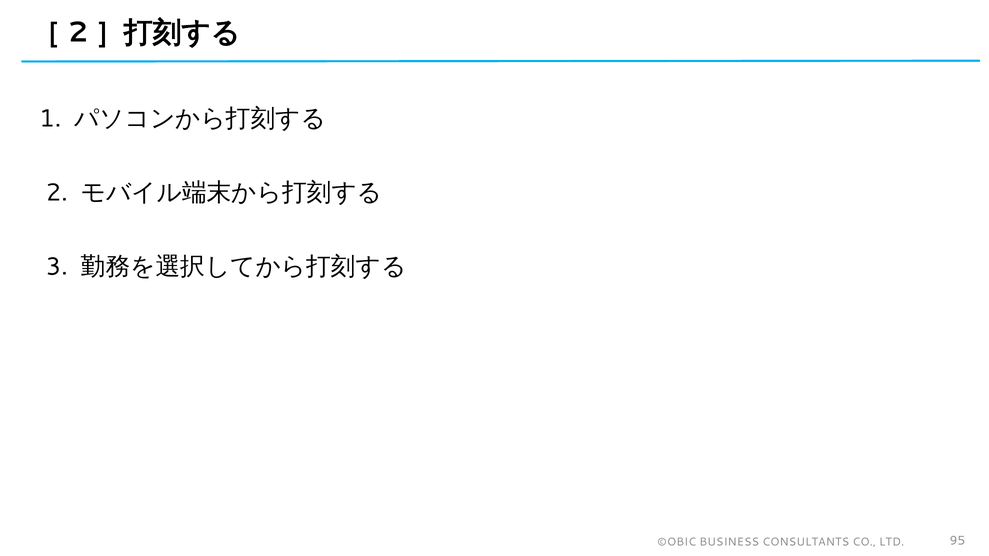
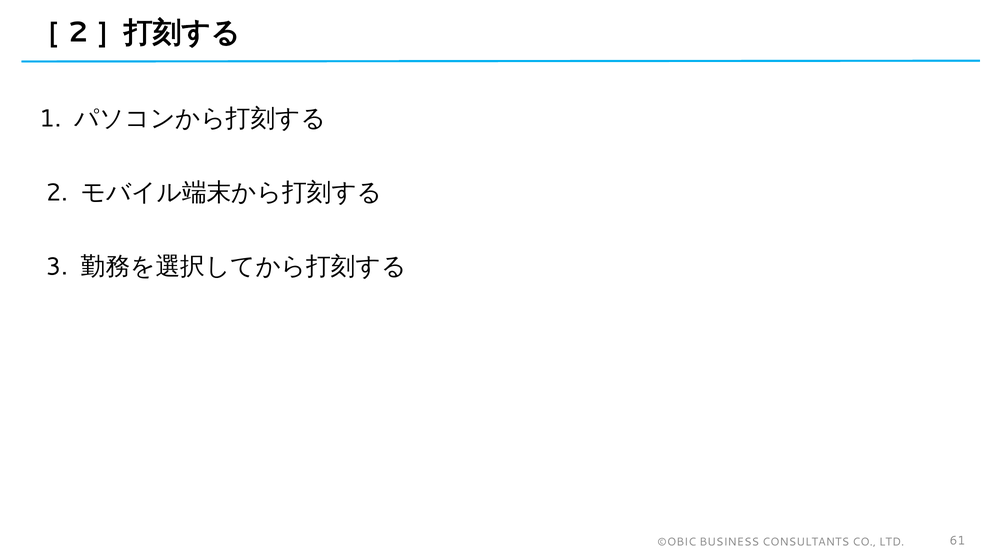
95: 95 -> 61
